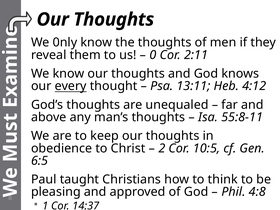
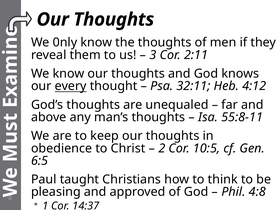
0: 0 -> 3
13:11: 13:11 -> 32:11
